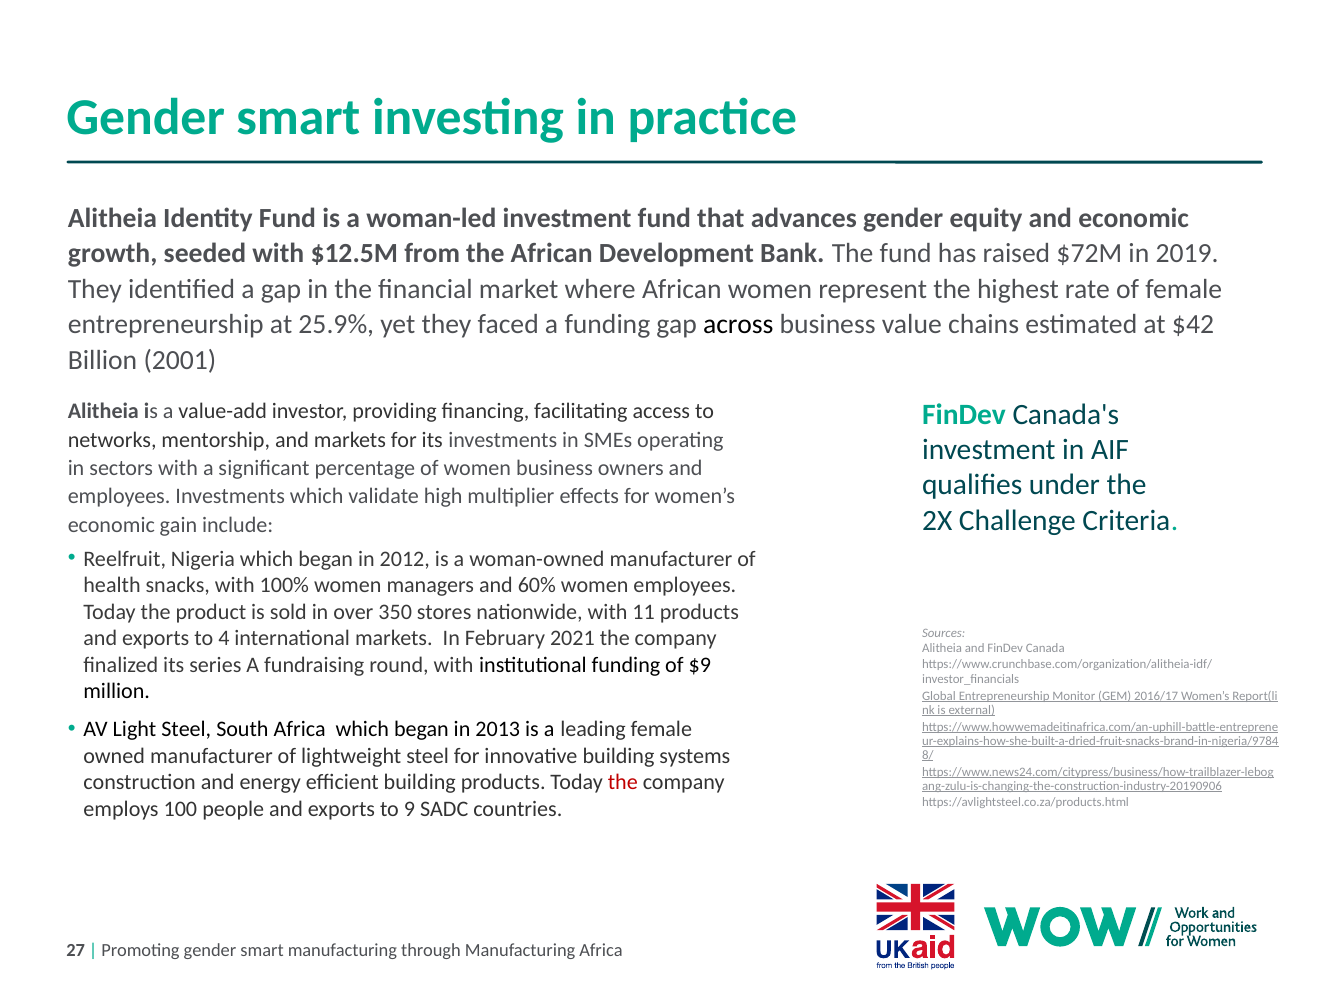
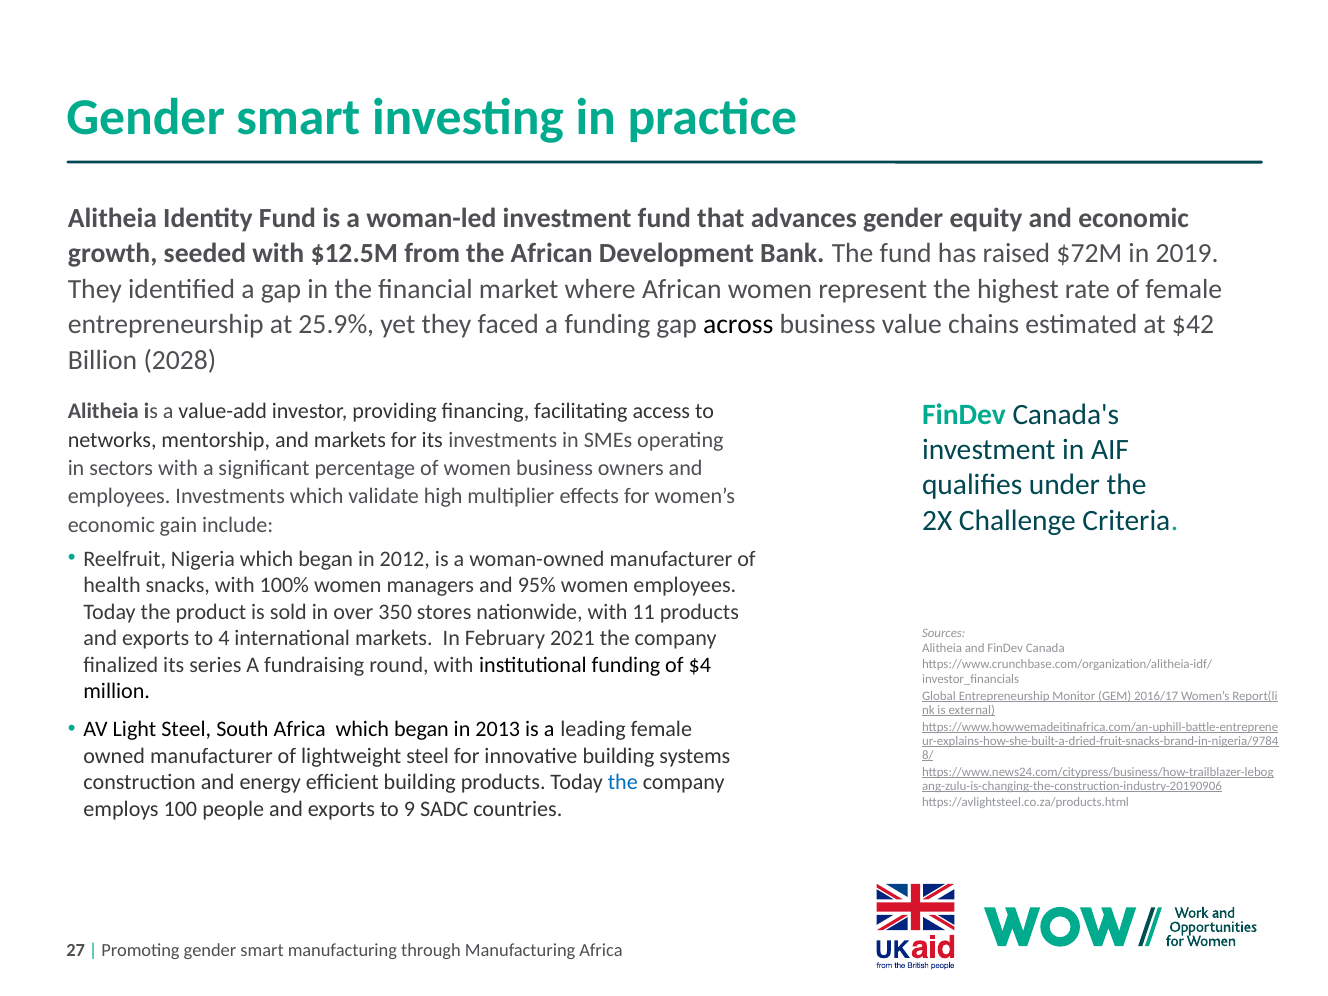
2001: 2001 -> 2028
60%: 60% -> 95%
$9: $9 -> $4
the at (623, 782) colour: red -> blue
